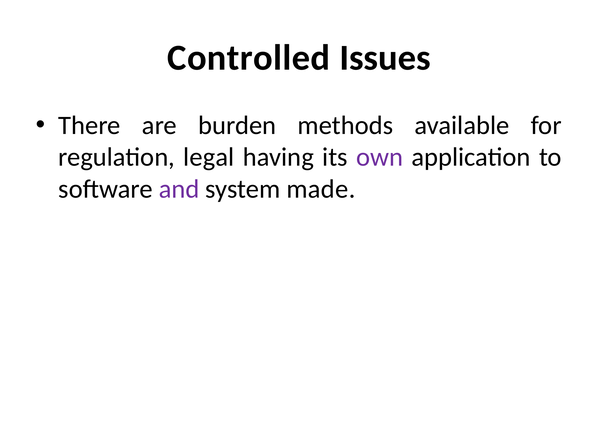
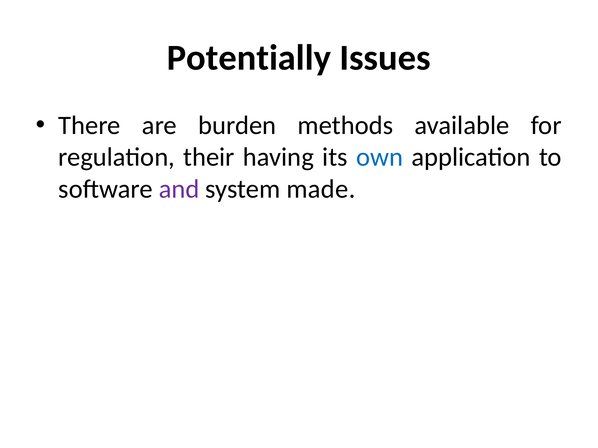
Controlled: Controlled -> Potentially
legal: legal -> their
own colour: purple -> blue
